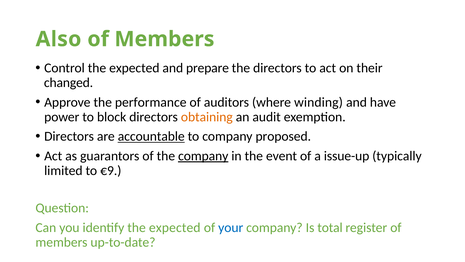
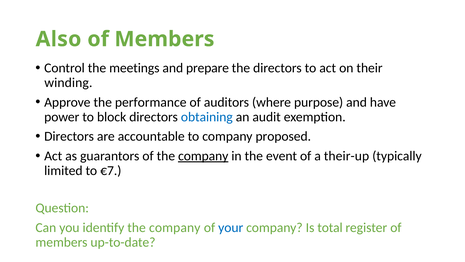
Control the expected: expected -> meetings
changed: changed -> winding
winding: winding -> purpose
obtaining colour: orange -> blue
accountable underline: present -> none
issue-up: issue-up -> their-up
€9: €9 -> €7
identify the expected: expected -> company
